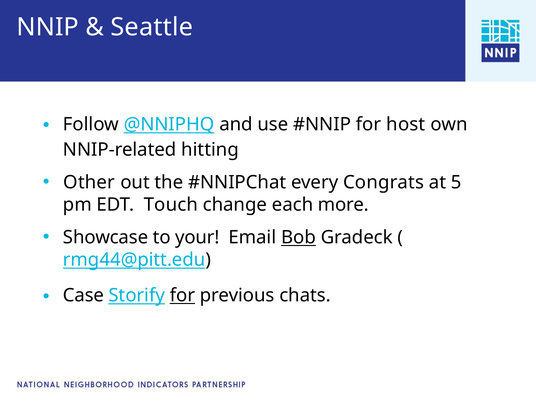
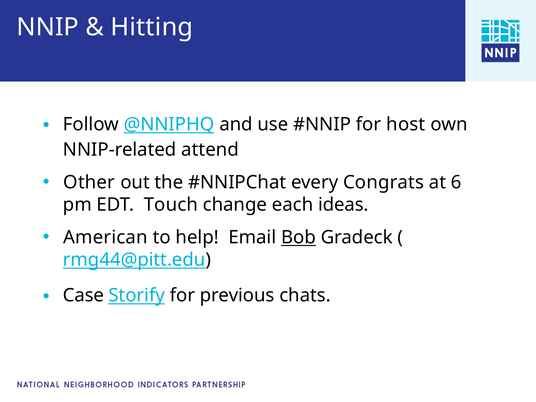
Seattle: Seattle -> Hitting
hitting: hitting -> attend
5: 5 -> 6
more: more -> ideas
Showcase: Showcase -> American
your: your -> help
for at (182, 295) underline: present -> none
